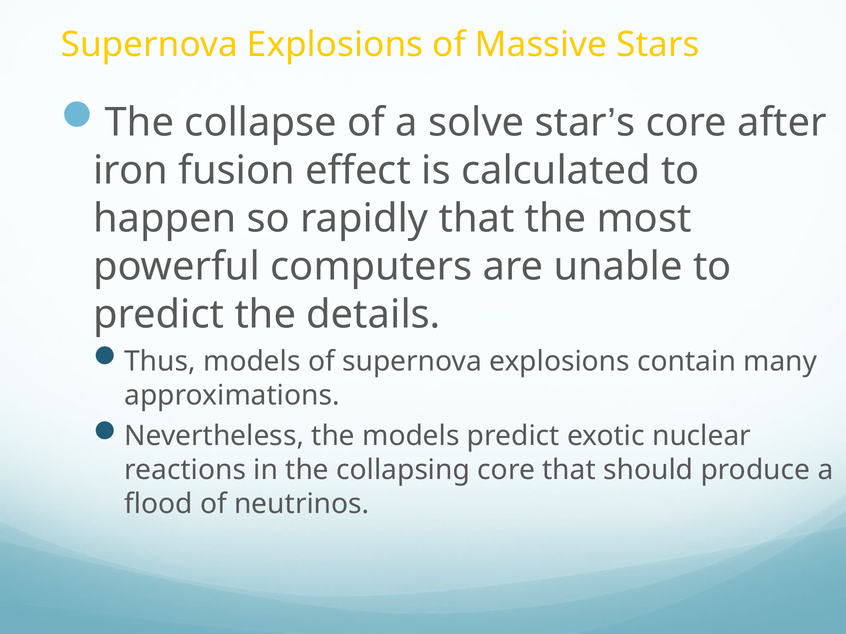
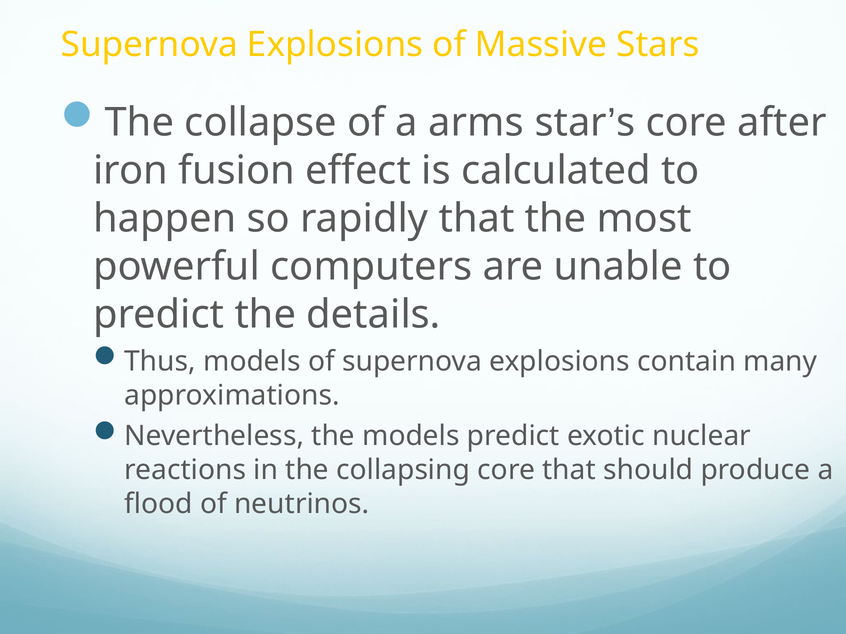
solve: solve -> arms
